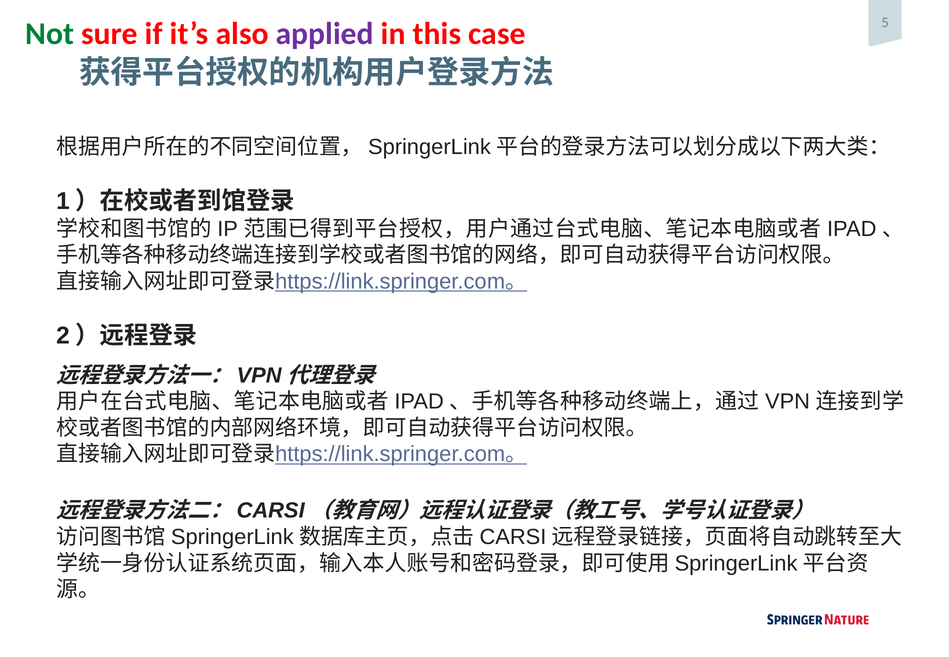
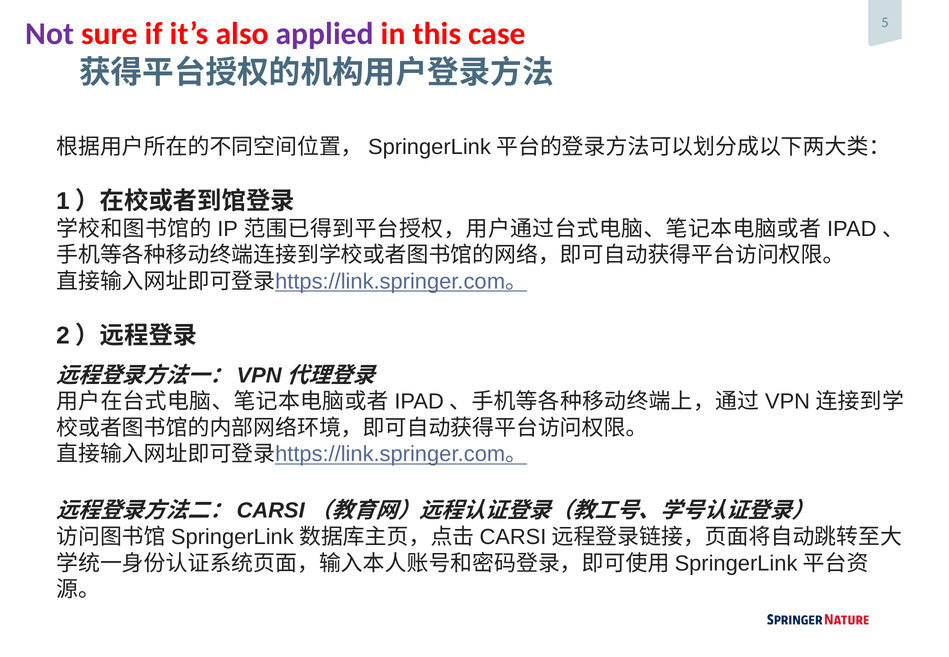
Not colour: green -> purple
